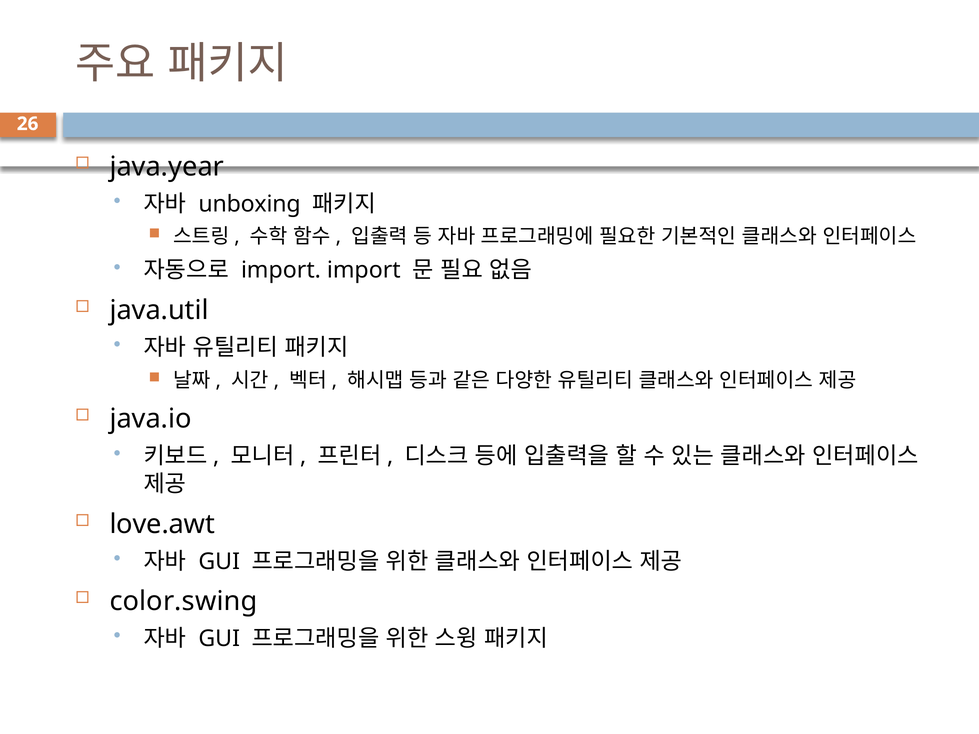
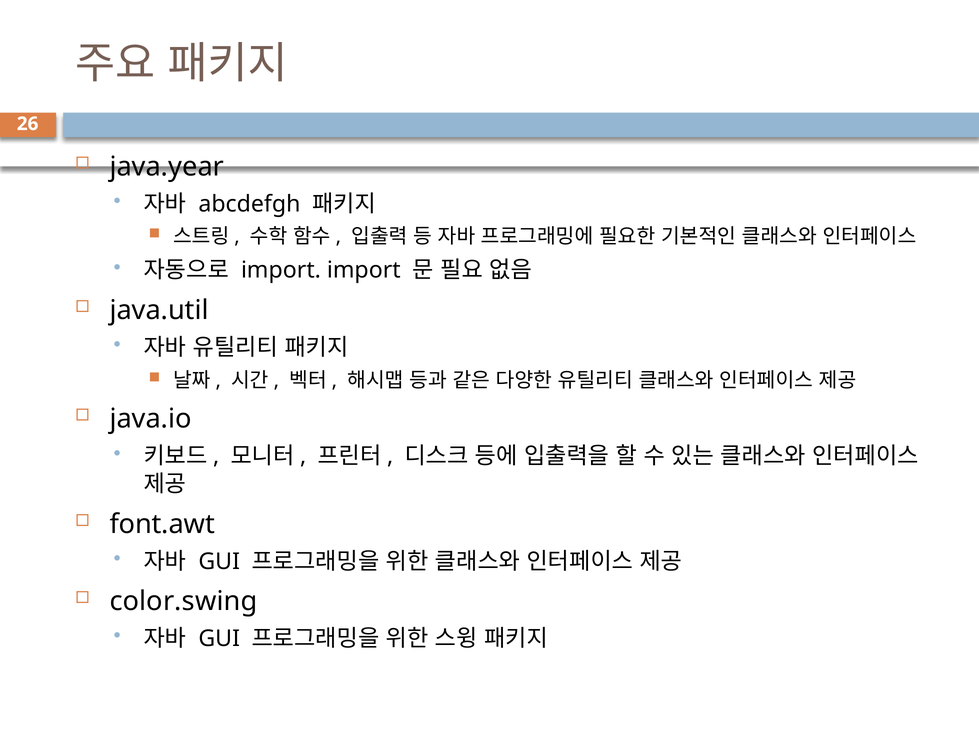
unboxing: unboxing -> abcdefgh
love.awt: love.awt -> font.awt
